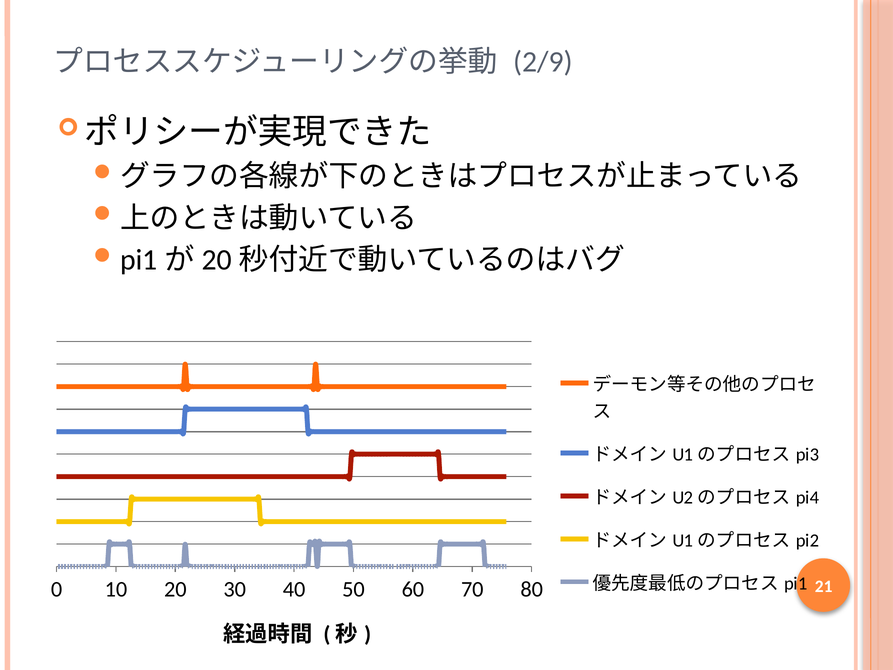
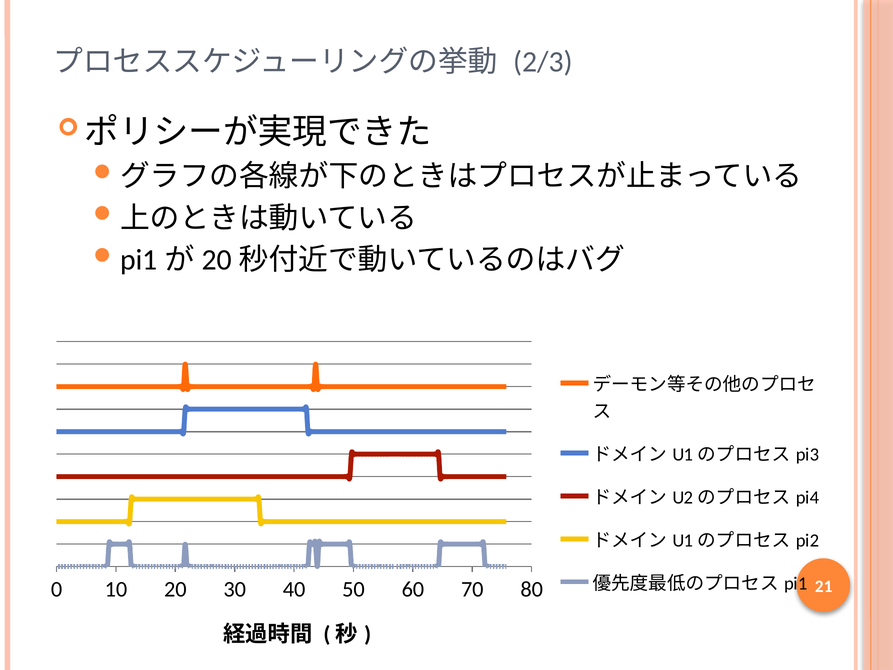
2/9: 2/9 -> 2/3
